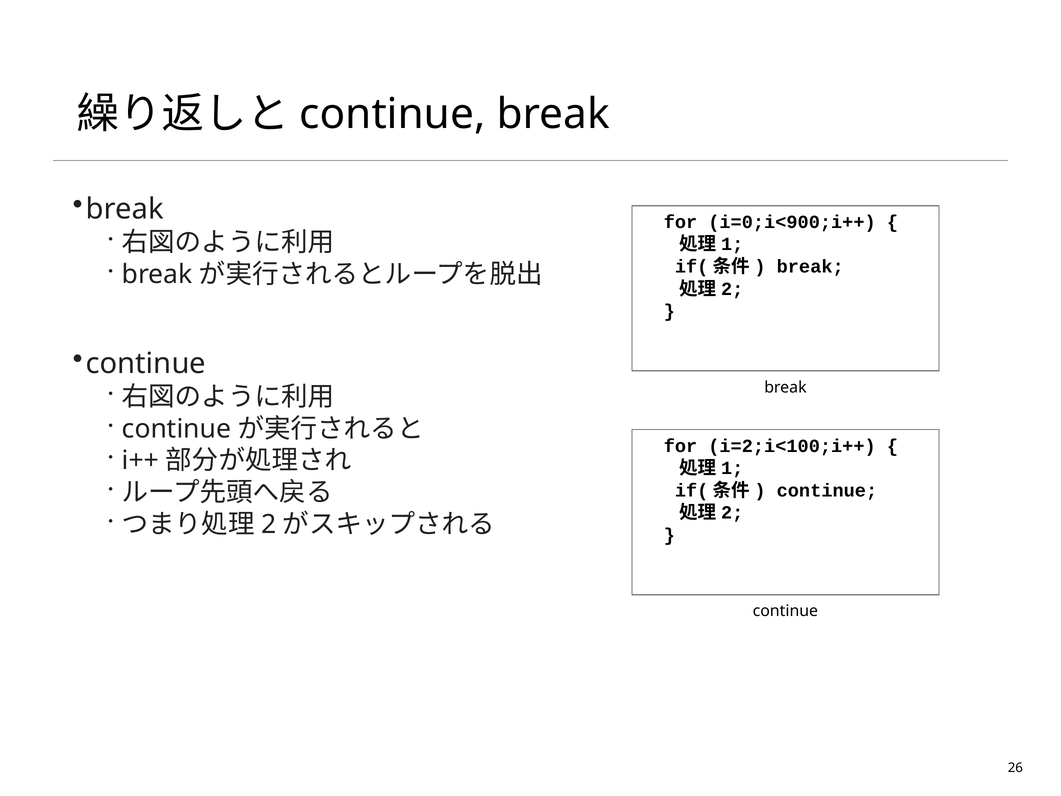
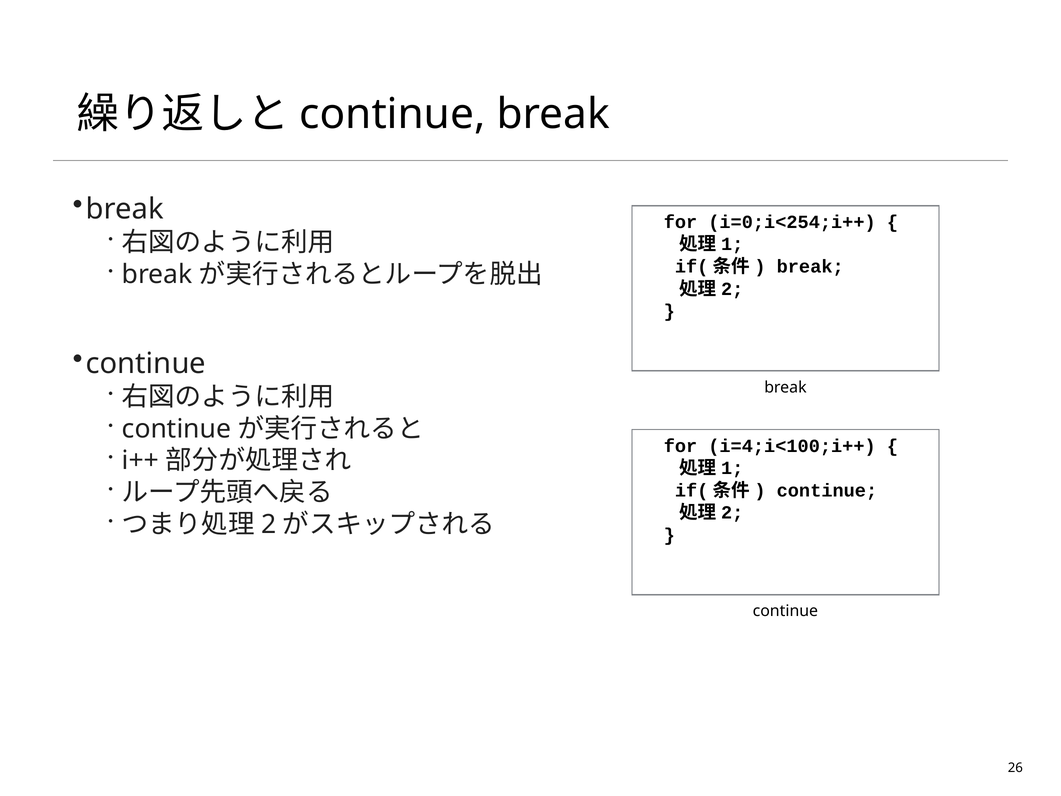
i=0;i<900;i++: i=0;i<900;i++ -> i=0;i<254;i++
i=2;i<100;i++: i=2;i<100;i++ -> i=4;i<100;i++
